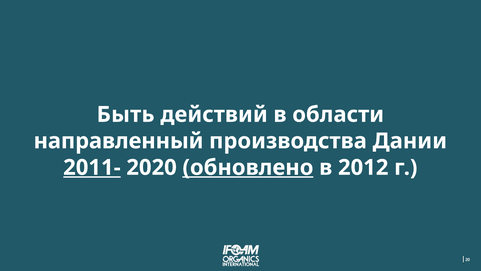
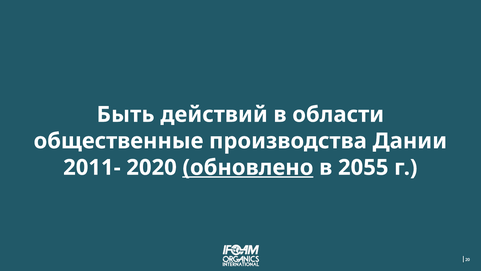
направленный: направленный -> общественные
2011- underline: present -> none
2012: 2012 -> 2055
